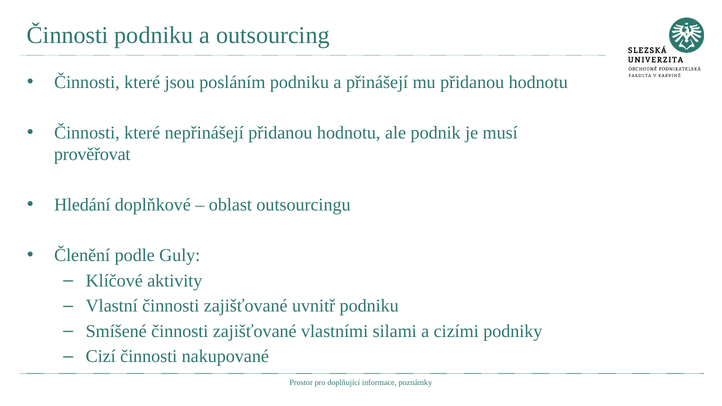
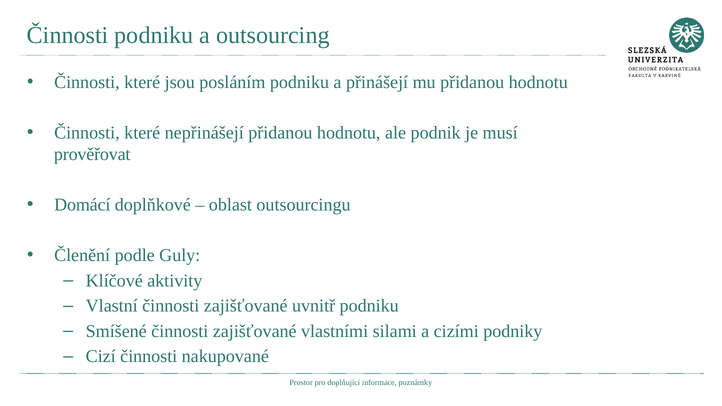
Hledání: Hledání -> Domácí
